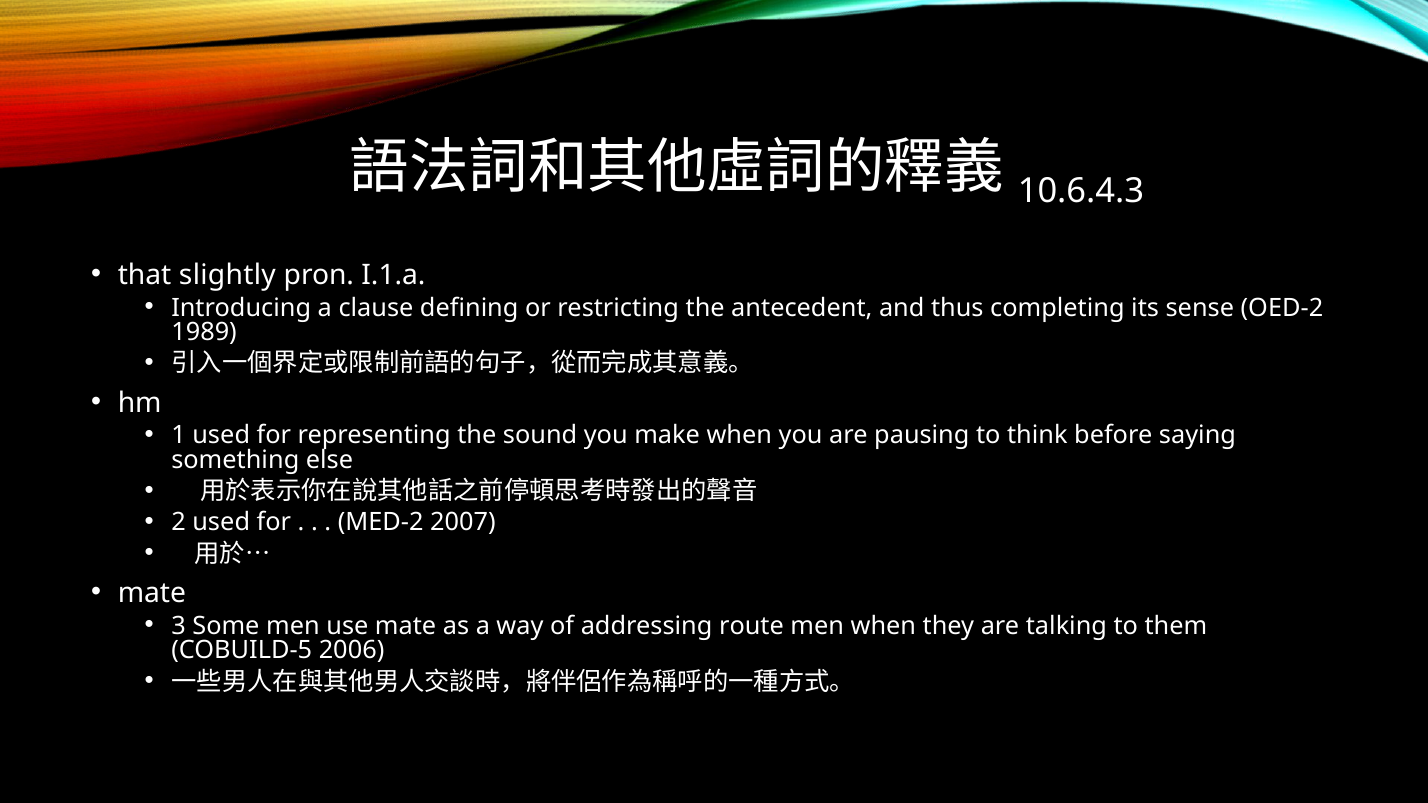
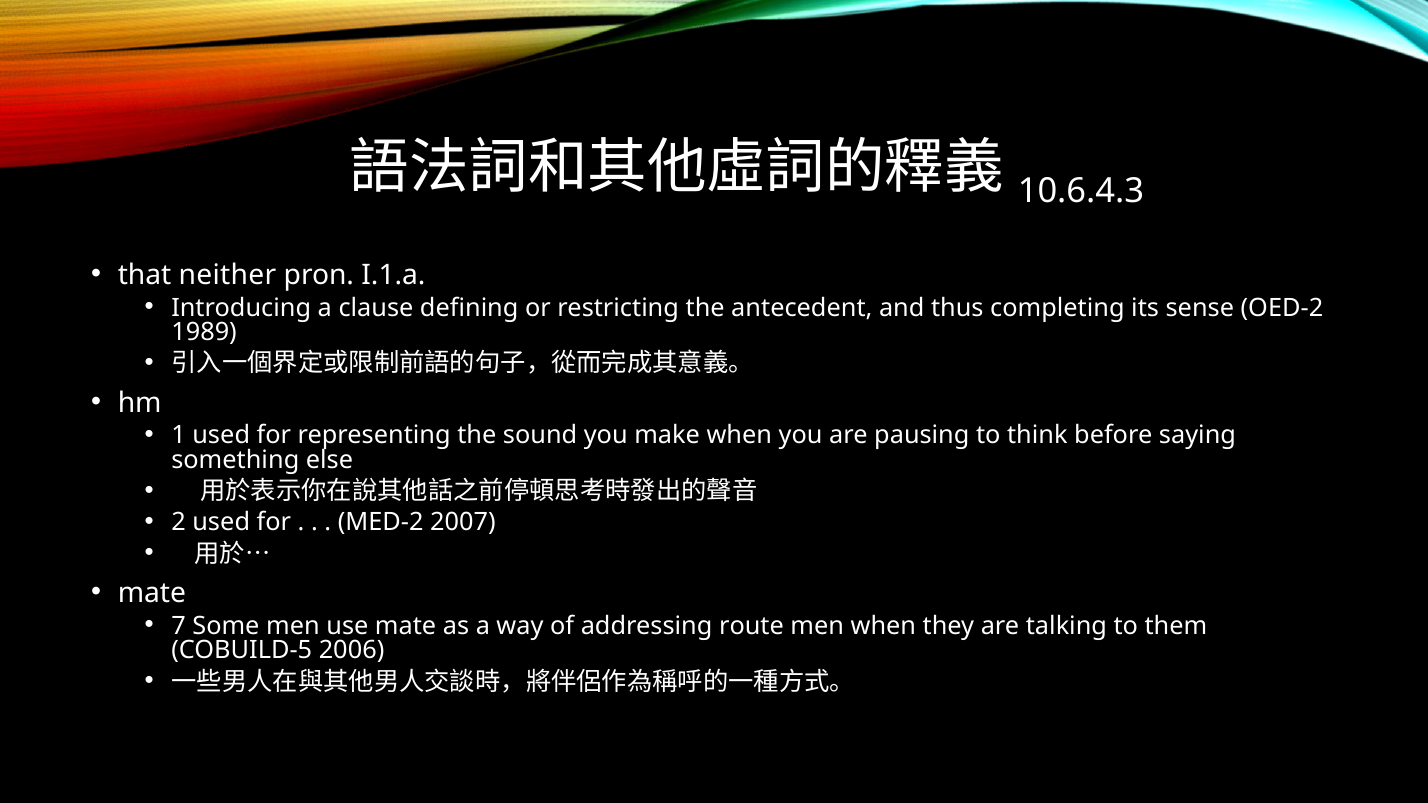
slightly: slightly -> neither
3: 3 -> 7
